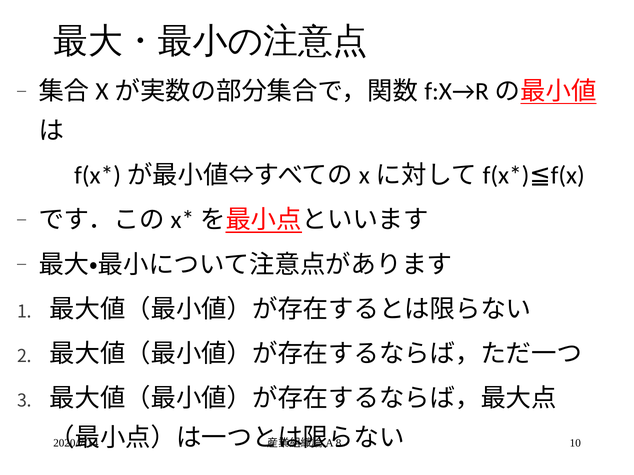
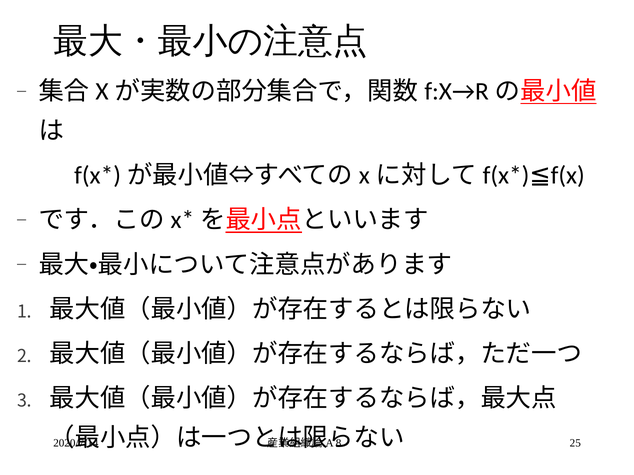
10: 10 -> 25
